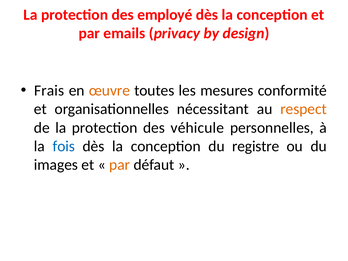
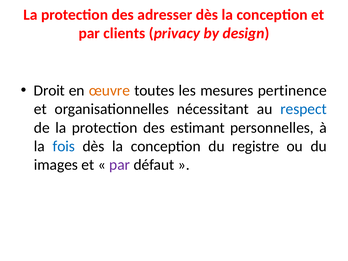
employé: employé -> adresser
emails: emails -> clients
Frais: Frais -> Droit
conformité: conformité -> pertinence
respect colour: orange -> blue
véhicule: véhicule -> estimant
par at (120, 165) colour: orange -> purple
